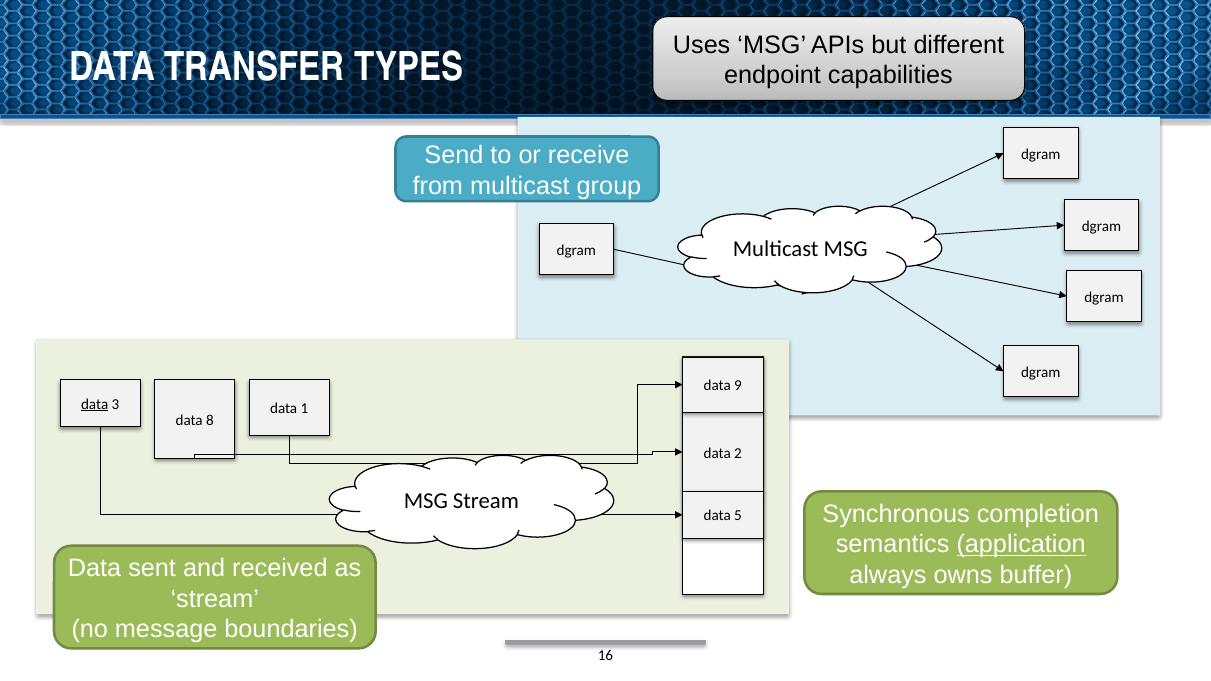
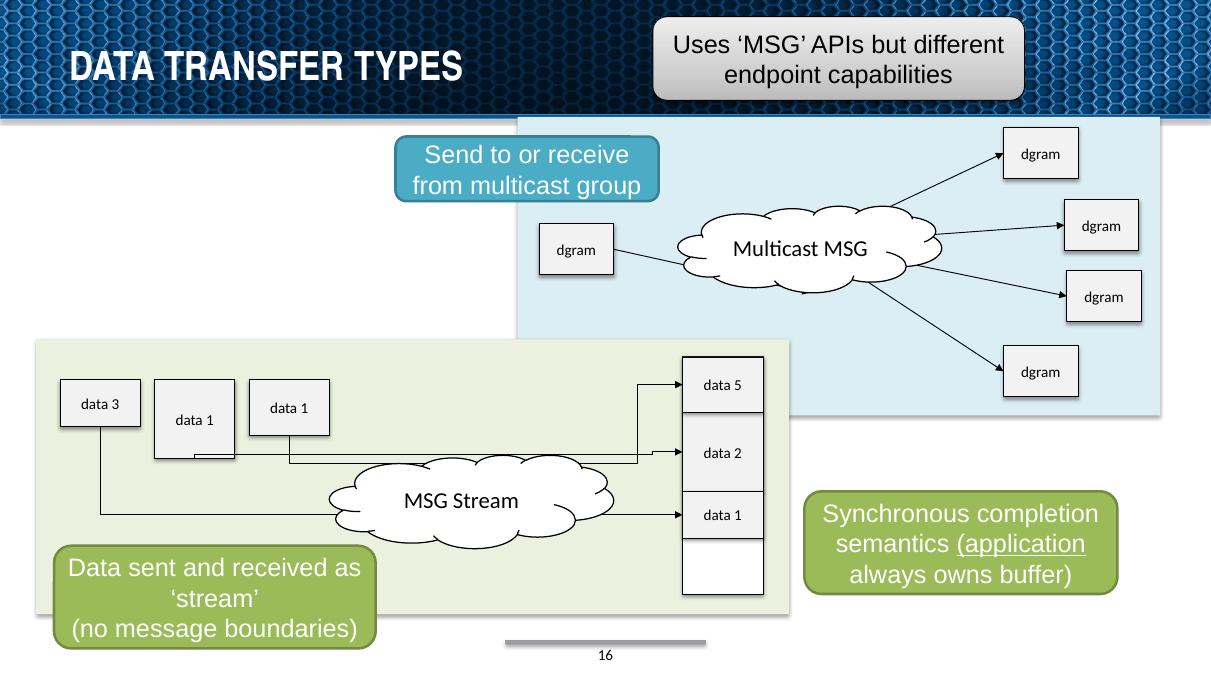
9: 9 -> 5
data at (95, 404) underline: present -> none
8 at (210, 420): 8 -> 1
5 at (738, 516): 5 -> 1
